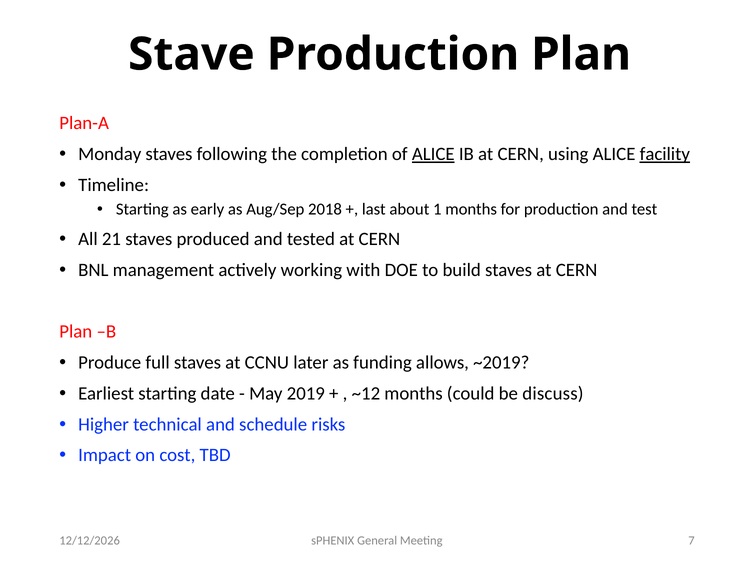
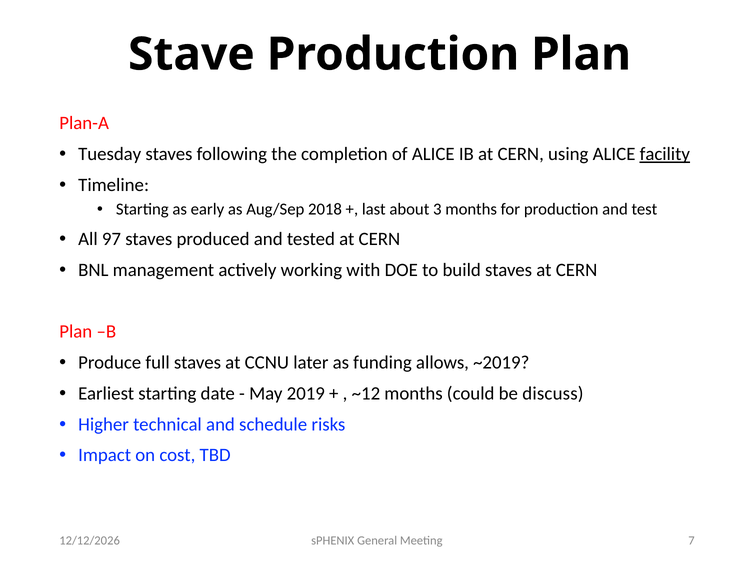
Monday: Monday -> Tuesday
ALICE at (433, 154) underline: present -> none
1: 1 -> 3
21: 21 -> 97
